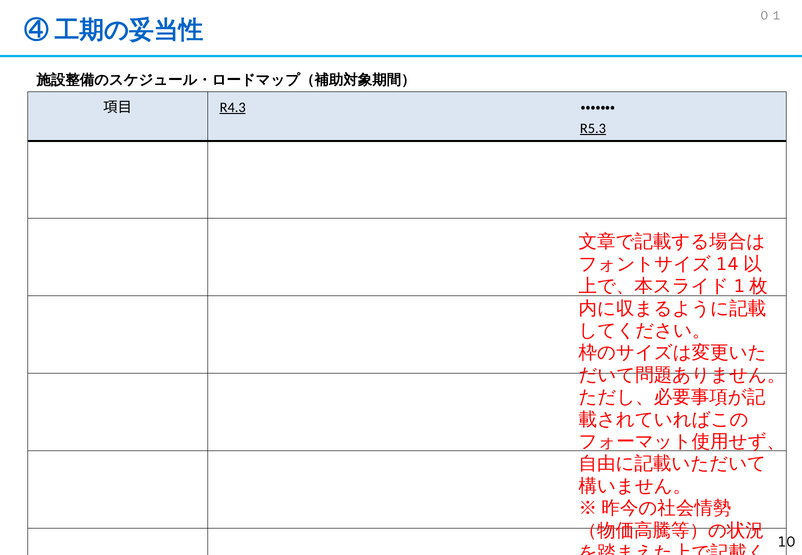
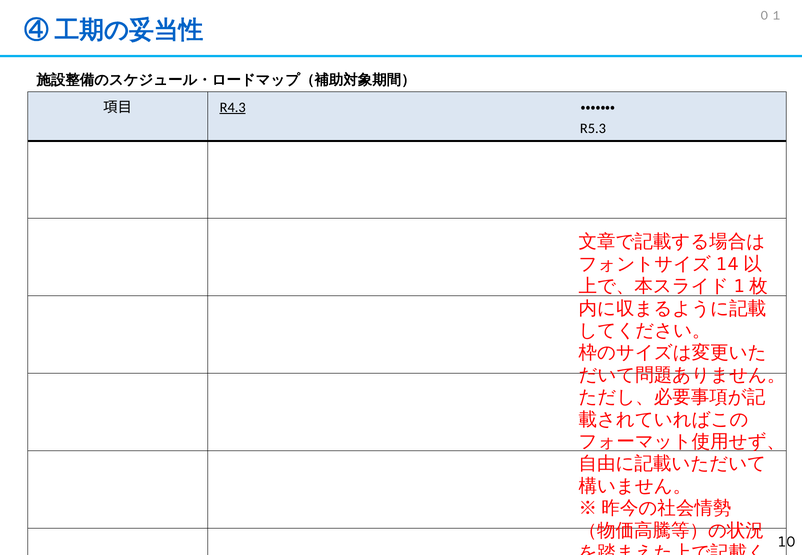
R5.3 underline: present -> none
